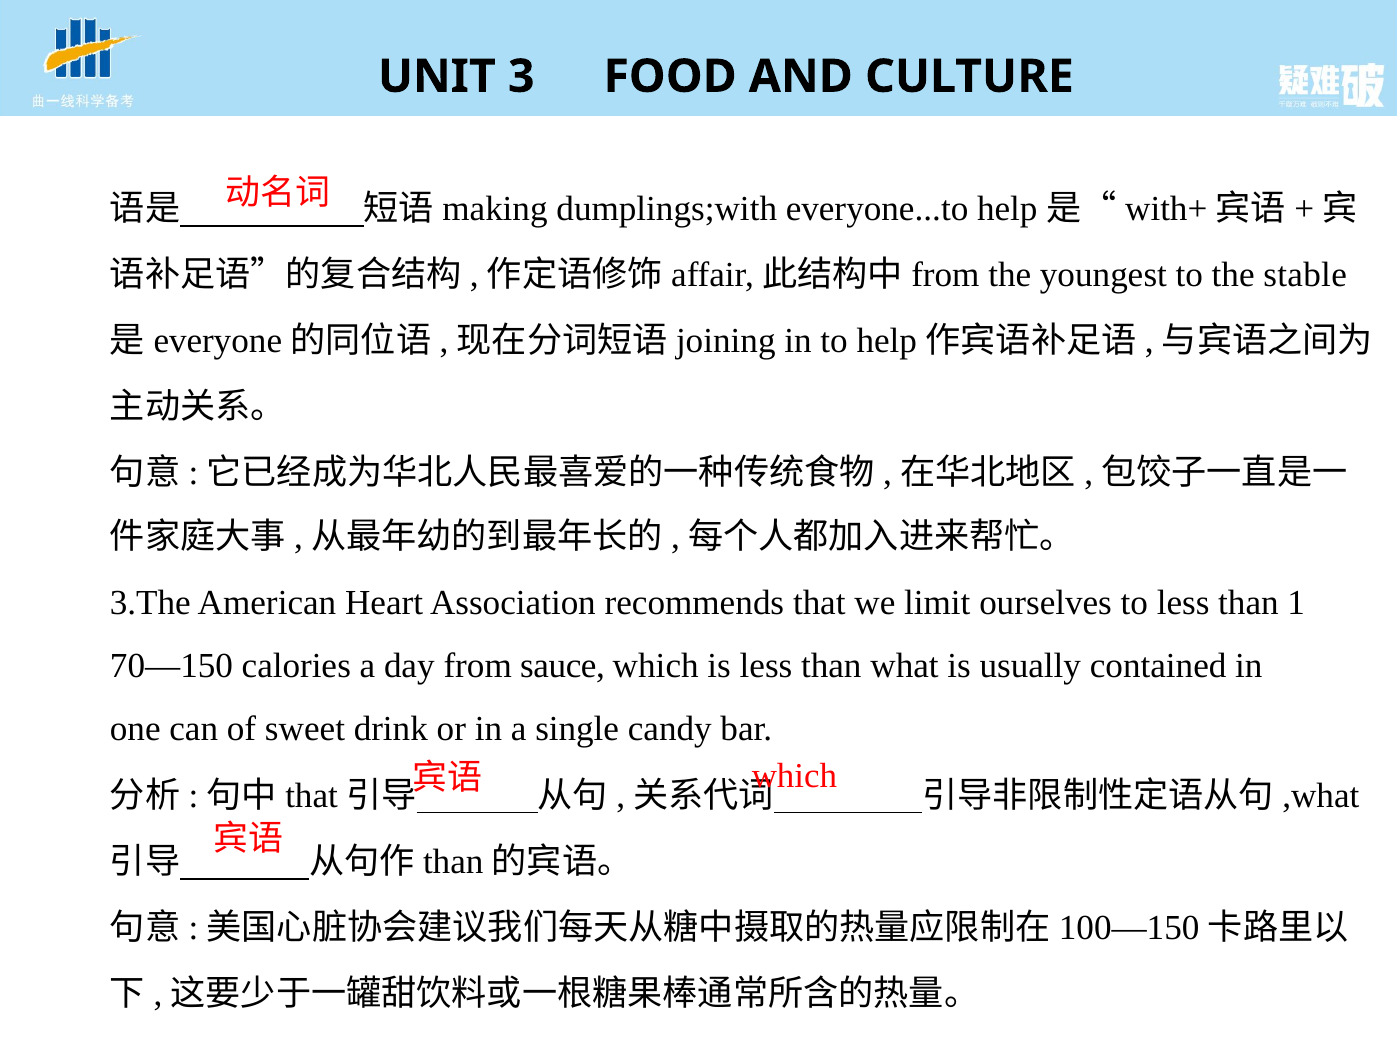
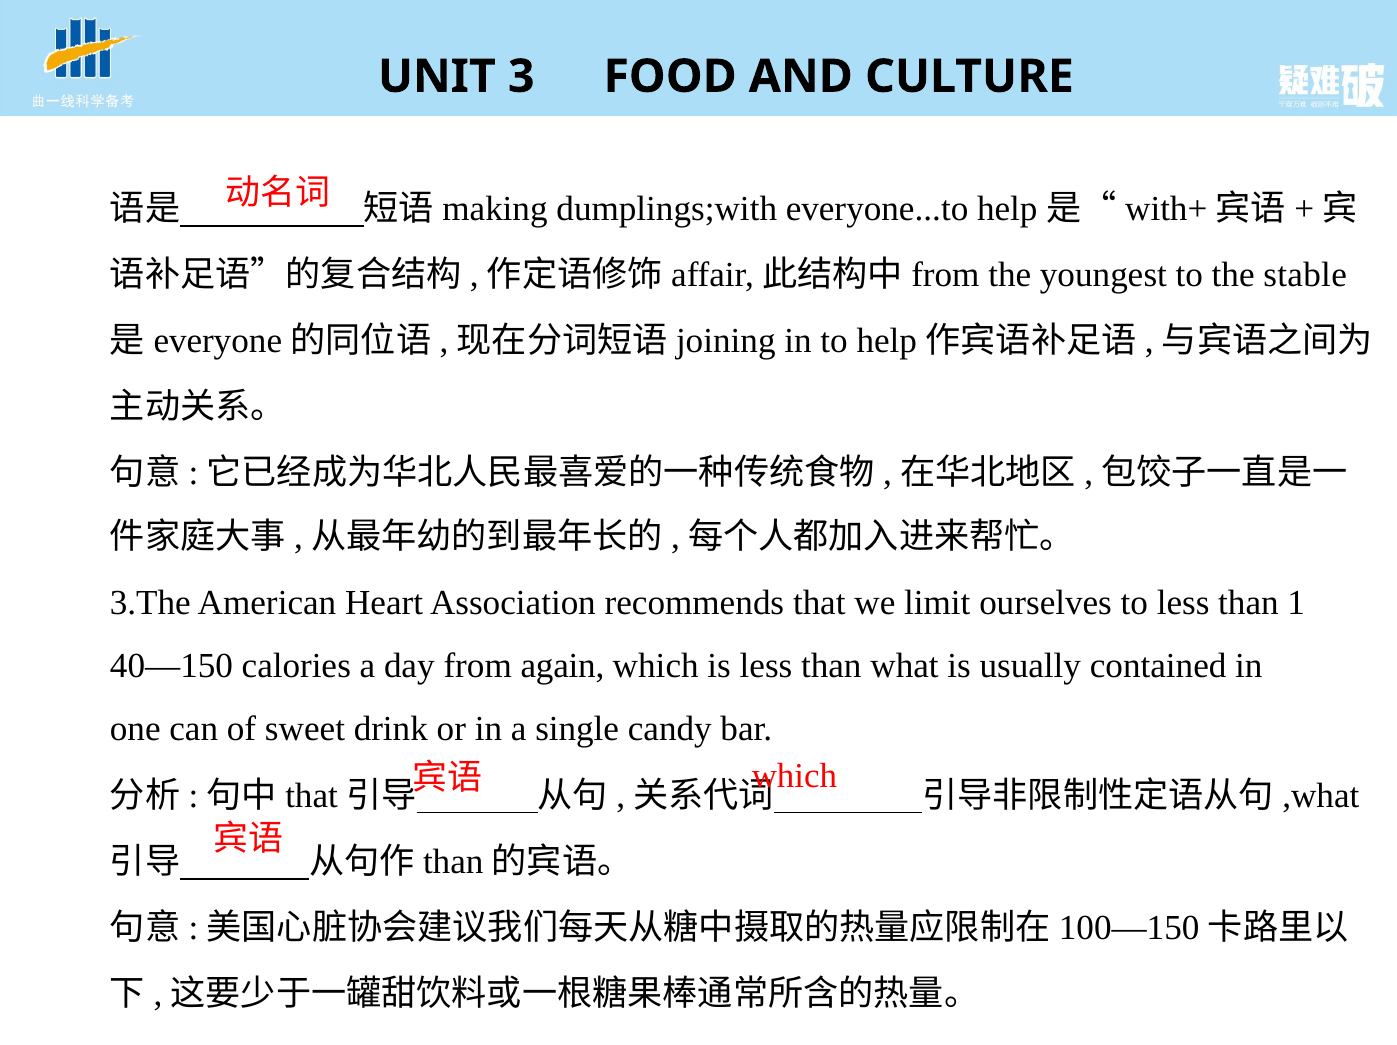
70—150: 70—150 -> 40—150
sauce: sauce -> again
